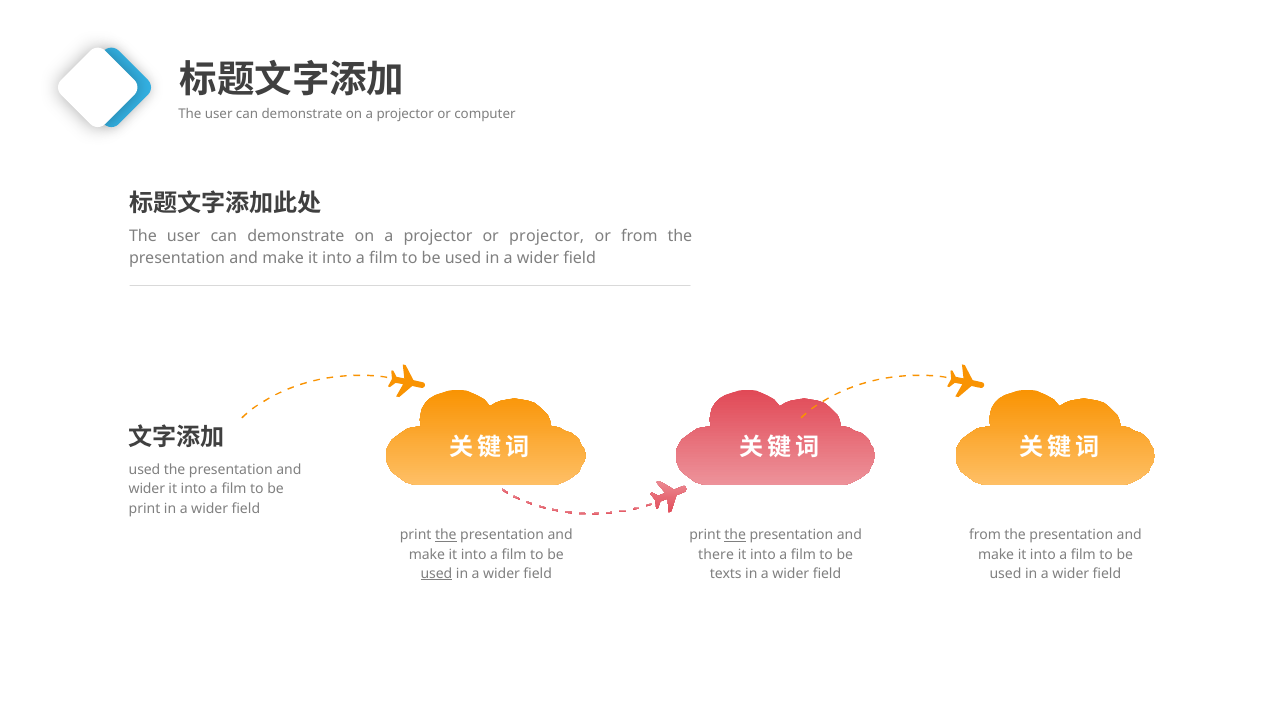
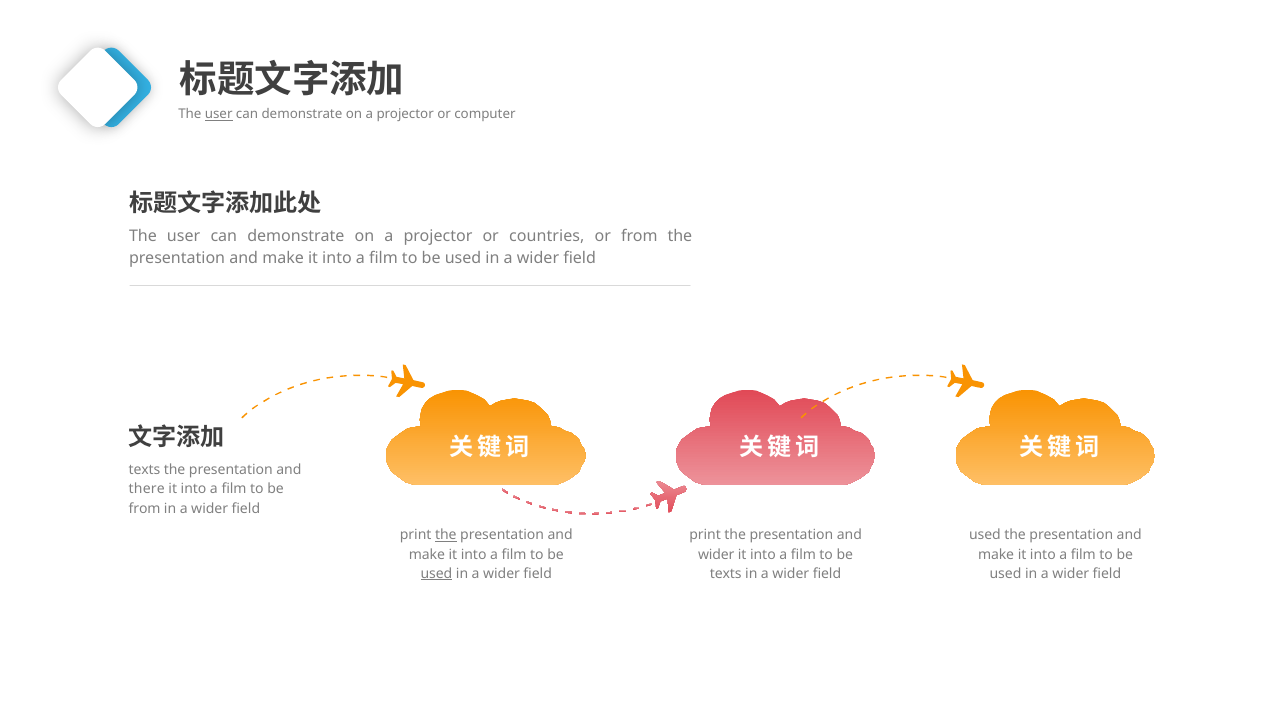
user at (219, 114) underline: none -> present
or projector: projector -> countries
used at (145, 470): used -> texts
wider at (147, 489): wider -> there
print at (145, 508): print -> from
the at (735, 535) underline: present -> none
from at (985, 535): from -> used
there at (716, 554): there -> wider
